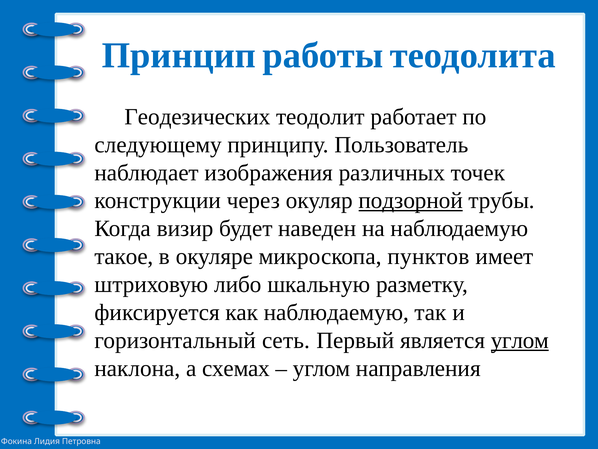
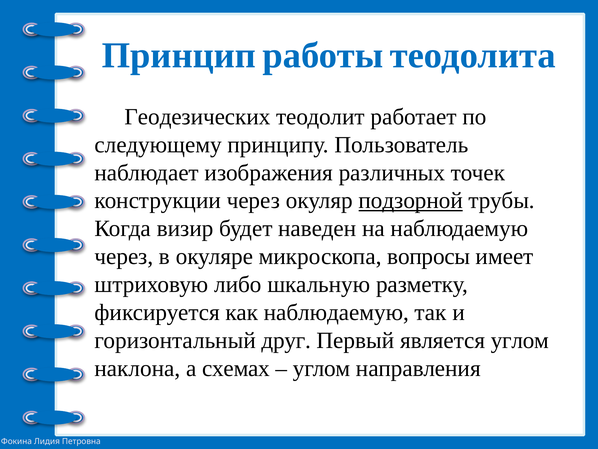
такое at (124, 256): такое -> через
пунктов: пунктов -> вопросы
сеть: сеть -> друг
углом at (520, 340) underline: present -> none
